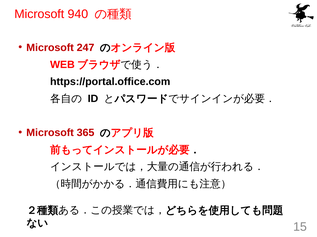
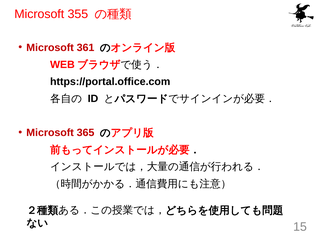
940: 940 -> 355
247: 247 -> 361
